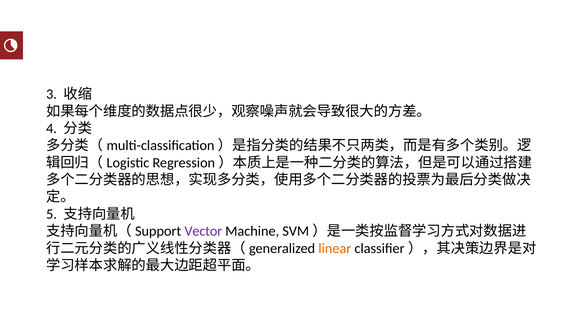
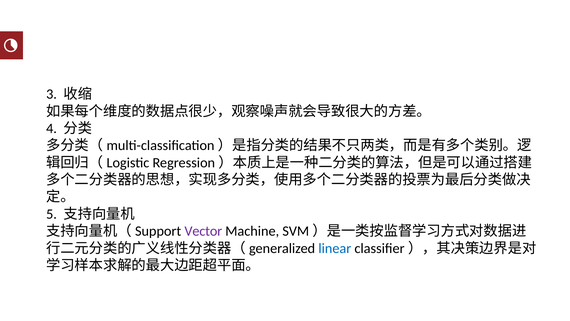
linear colour: orange -> blue
